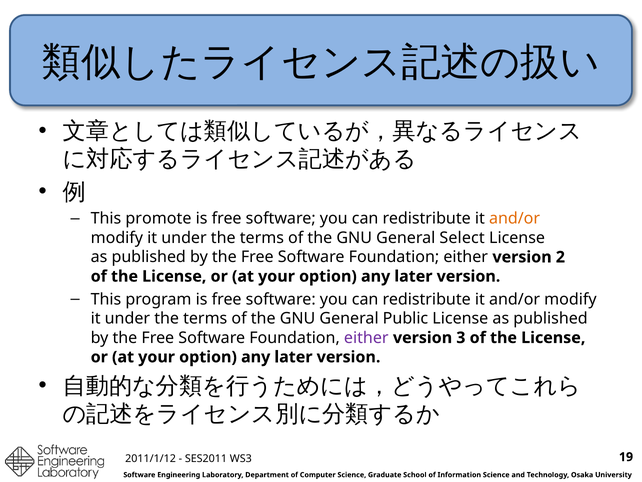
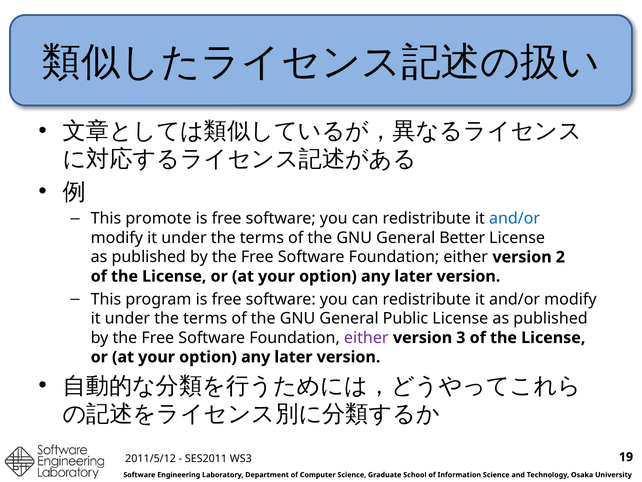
and/or at (515, 218) colour: orange -> blue
Select: Select -> Better
2011/1/12: 2011/1/12 -> 2011/5/12
